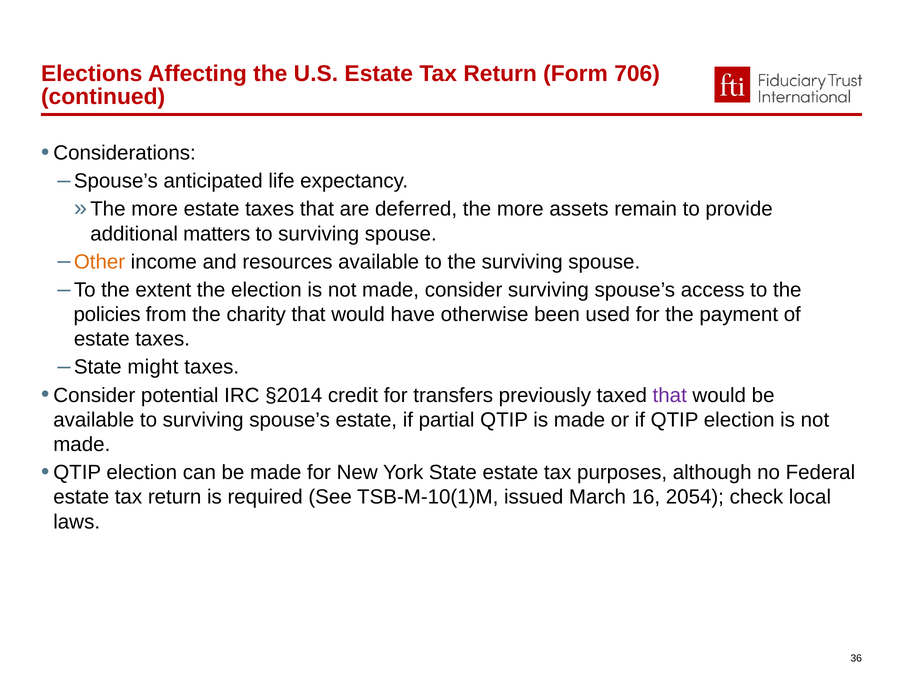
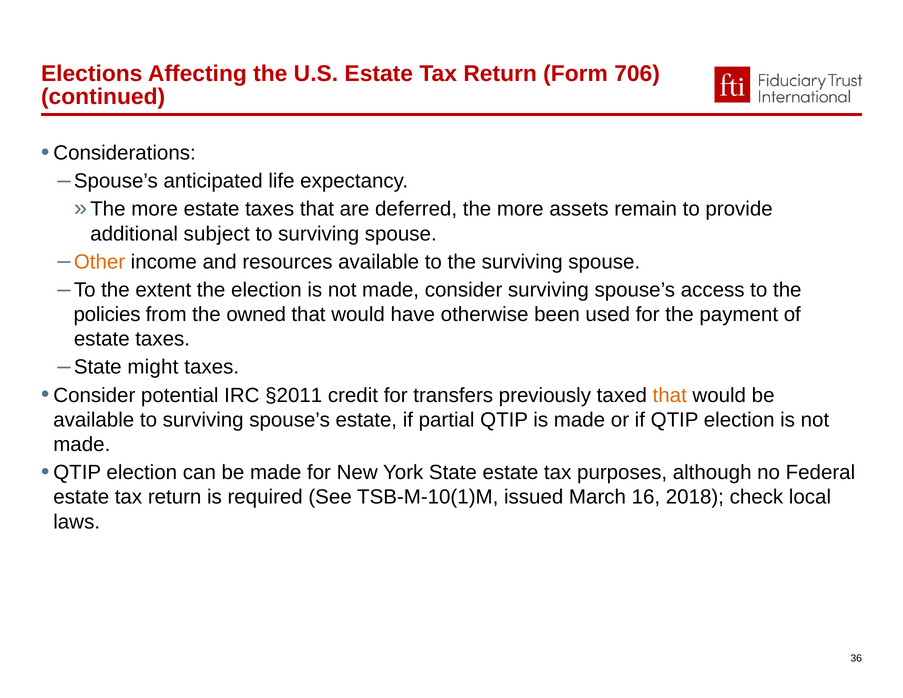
matters: matters -> subject
charity: charity -> owned
§2014: §2014 -> §2011
that at (670, 395) colour: purple -> orange
2054: 2054 -> 2018
